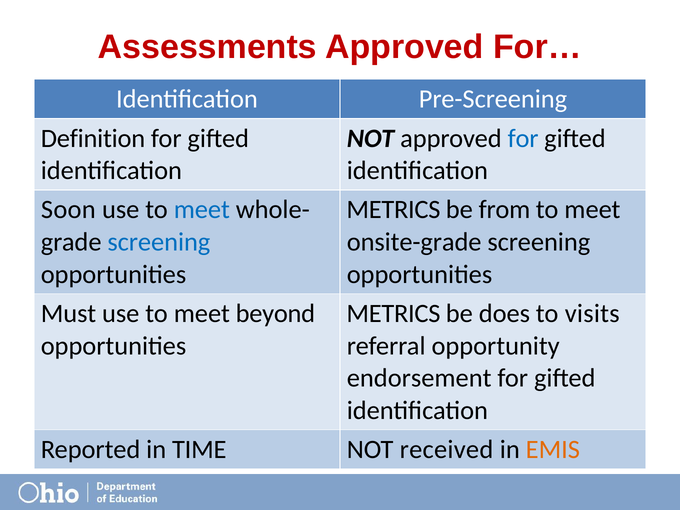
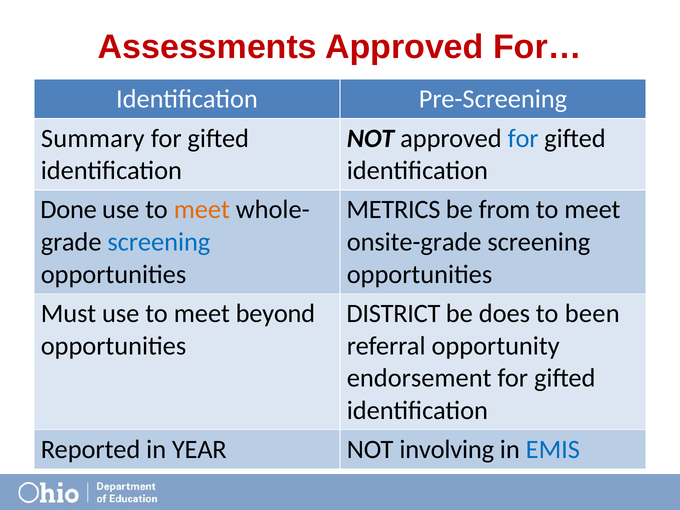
Definition: Definition -> Summary
Soon: Soon -> Done
meet at (202, 210) colour: blue -> orange
METRICS at (393, 314): METRICS -> DISTRICT
visits: visits -> been
TIME: TIME -> YEAR
received: received -> involving
EMIS colour: orange -> blue
